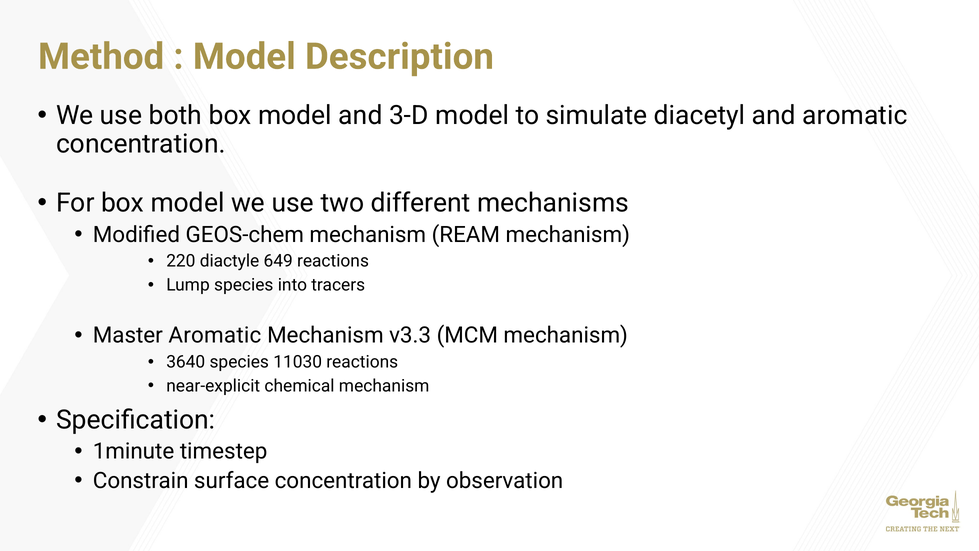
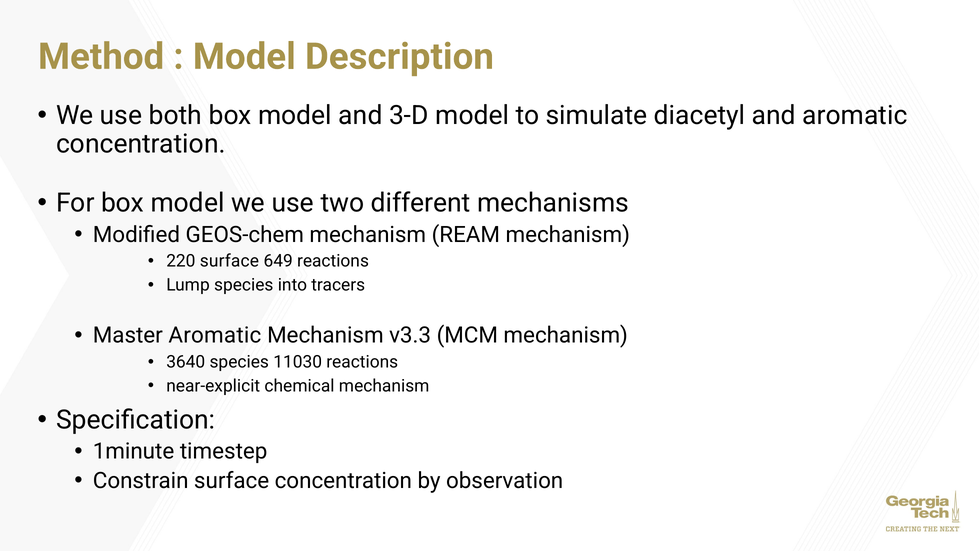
220 diactyle: diactyle -> surface
